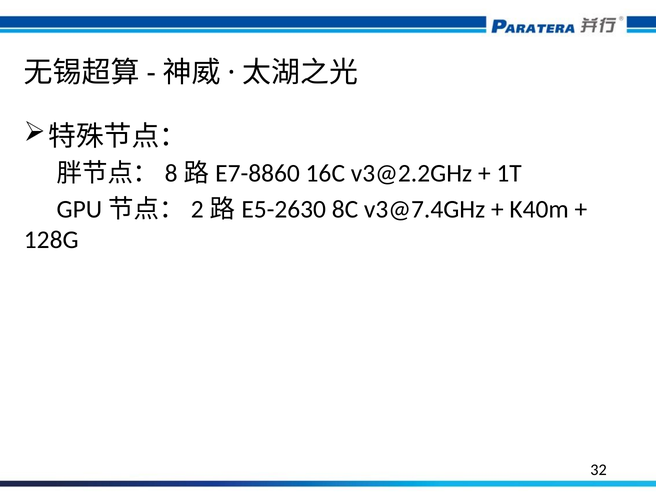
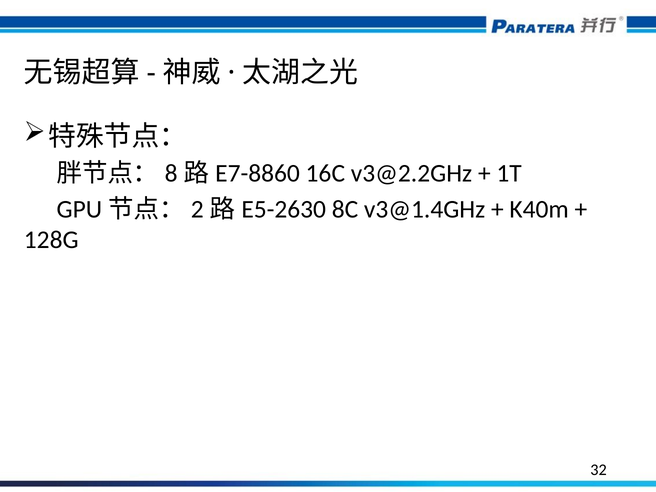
v3@7.4GHz: v3@7.4GHz -> v3@1.4GHz
